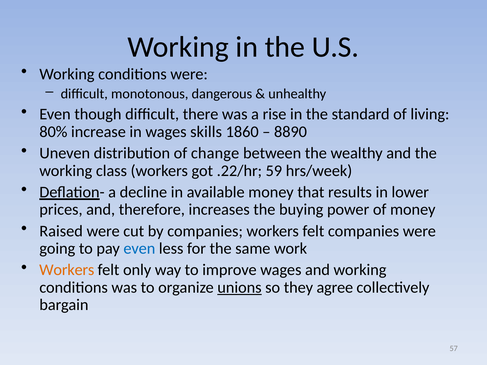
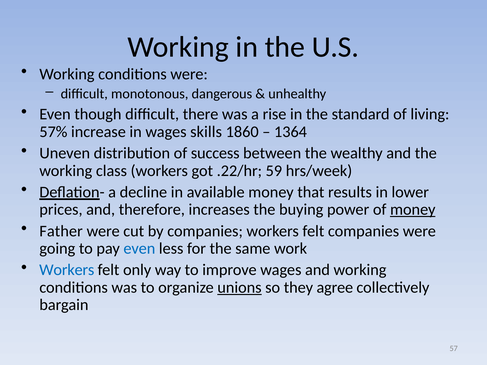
80%: 80% -> 57%
8890: 8890 -> 1364
change: change -> success
money at (413, 210) underline: none -> present
Raised: Raised -> Father
Workers at (67, 270) colour: orange -> blue
